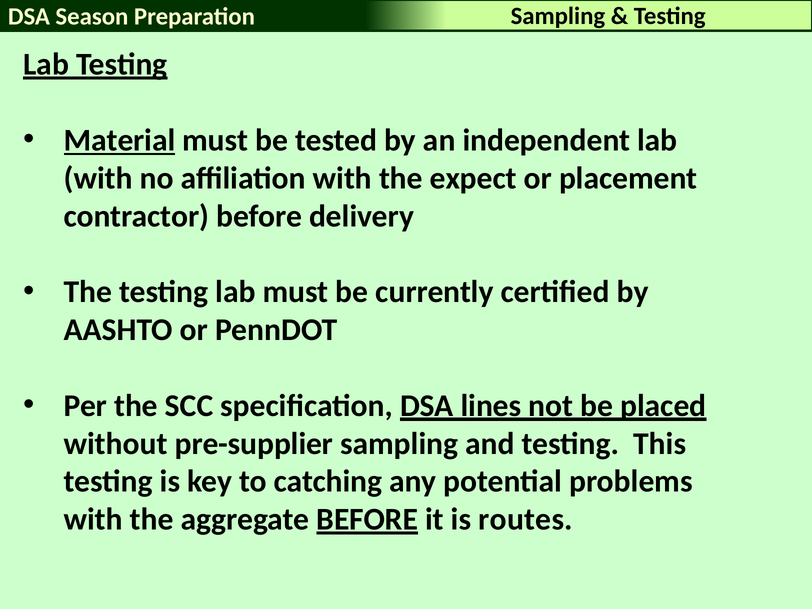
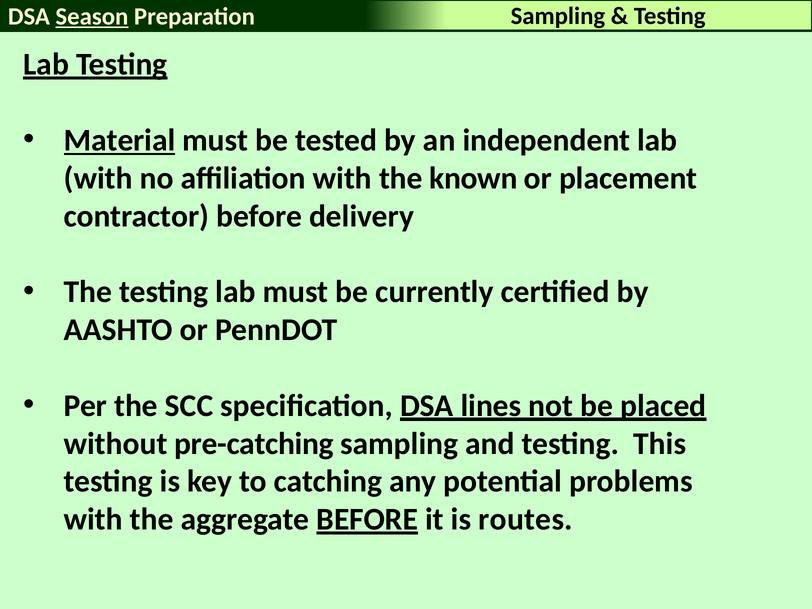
Season underline: none -> present
expect: expect -> known
pre-supplier: pre-supplier -> pre-catching
